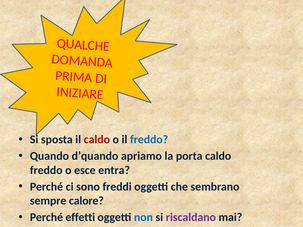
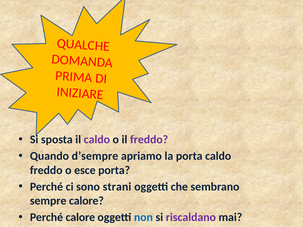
caldo at (97, 140) colour: red -> purple
freddo at (149, 140) colour: blue -> purple
d’quando: d’quando -> d’sempre
esce entra: entra -> porta
freddi: freddi -> strani
Perché effetti: effetti -> calore
